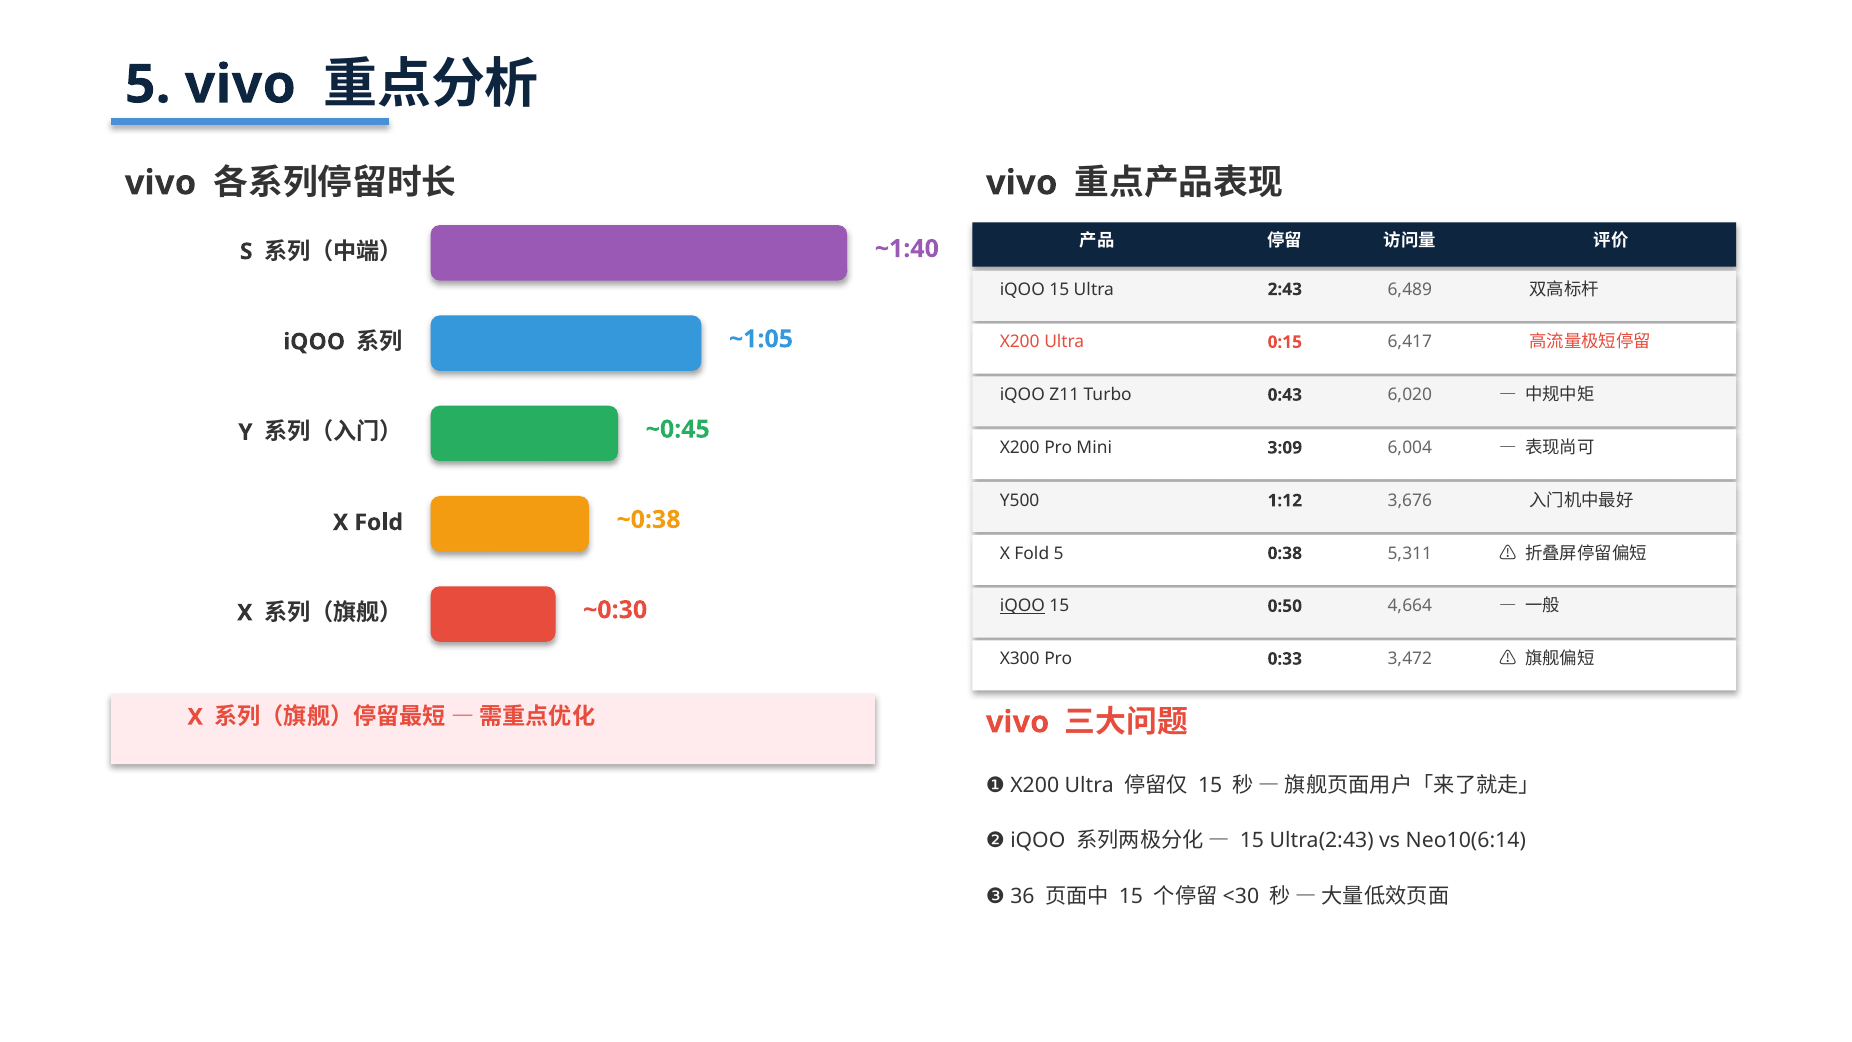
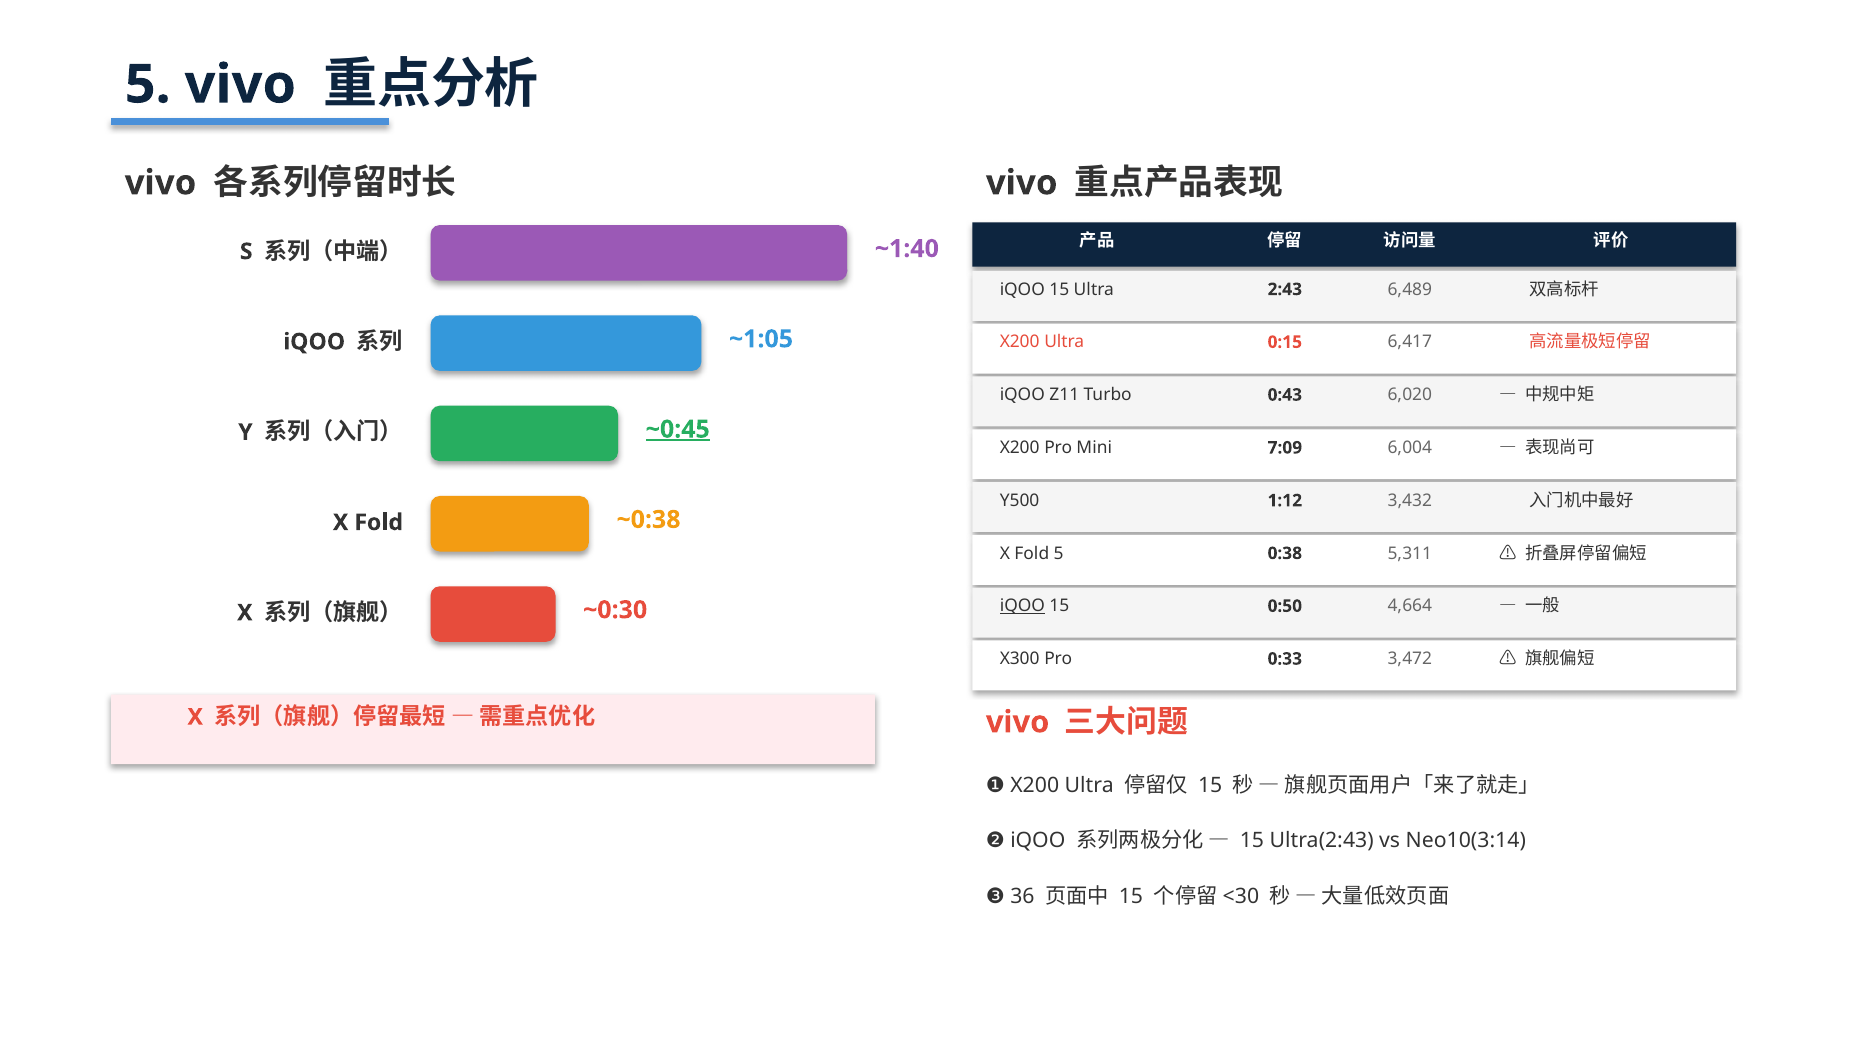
~0:45 underline: none -> present
3:09: 3:09 -> 7:09
3,676: 3,676 -> 3,432
Neo10(6:14: Neo10(6:14 -> Neo10(3:14
